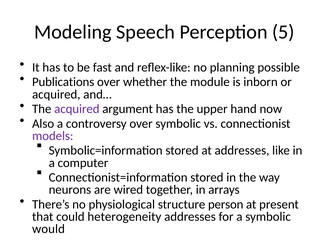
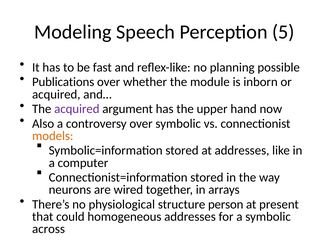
models colour: purple -> orange
heterogeneity: heterogeneity -> homogeneous
would: would -> across
